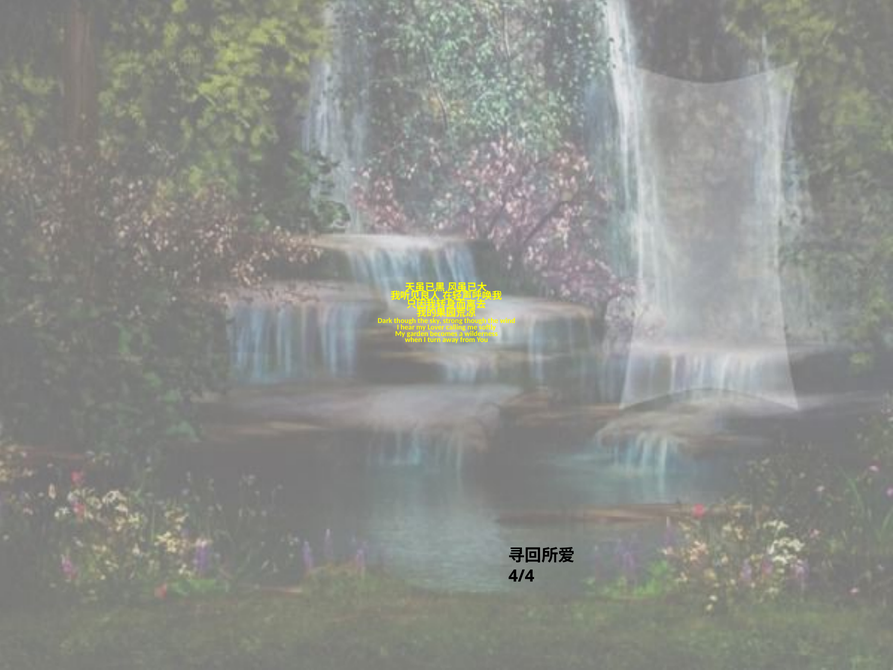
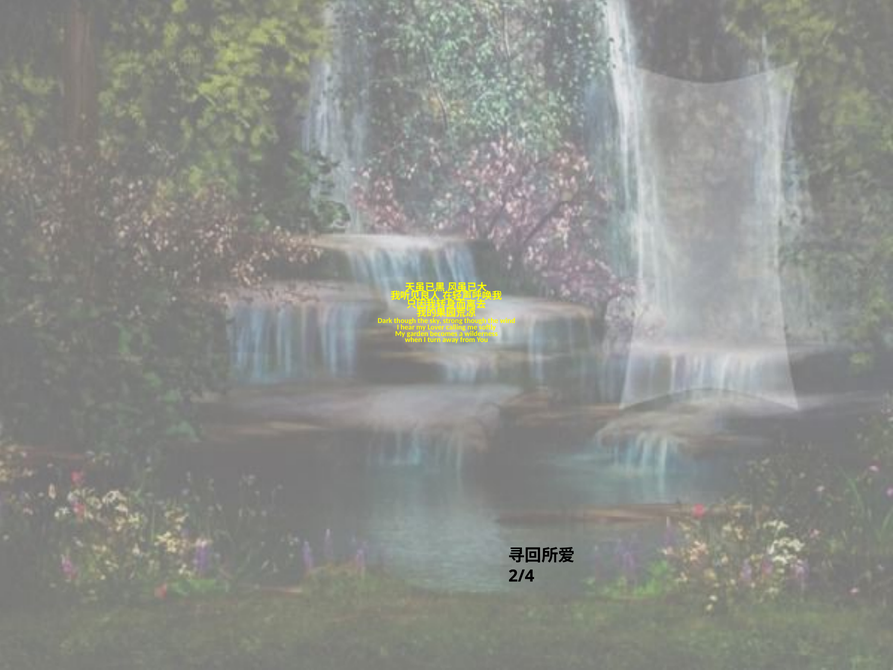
4/4: 4/4 -> 2/4
